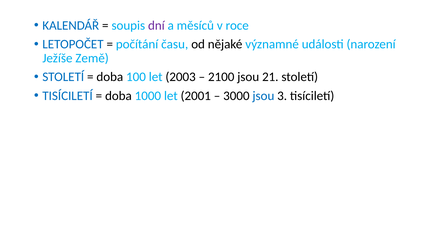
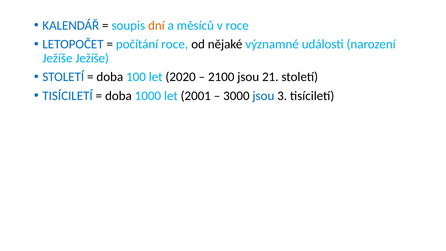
dní colour: purple -> orange
počítání času: času -> roce
Ježíše Země: Země -> Ježíše
2003: 2003 -> 2020
